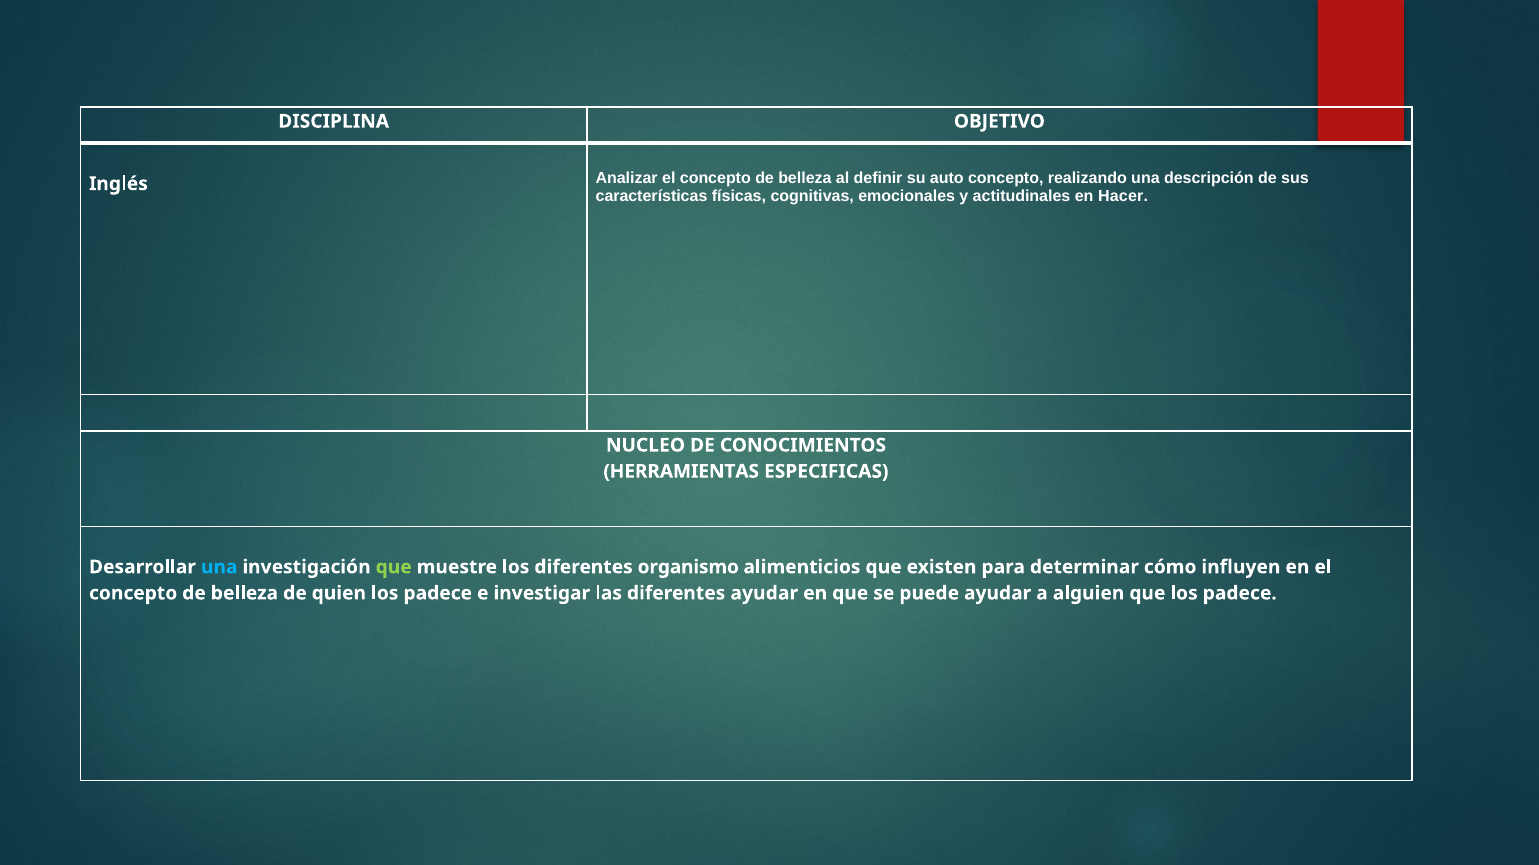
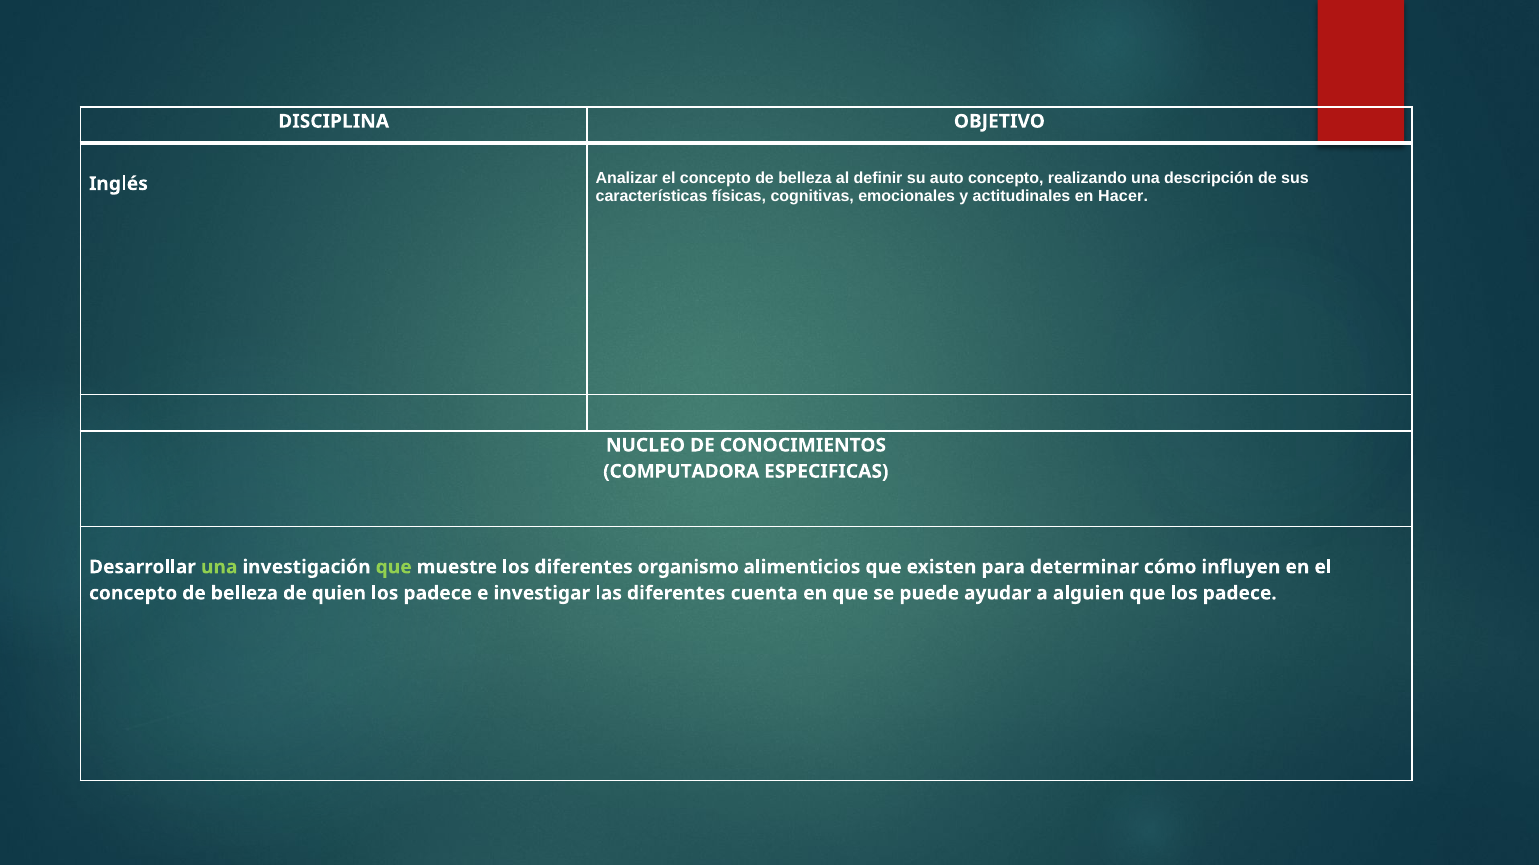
HERRAMIENTAS: HERRAMIENTAS -> COMPUTADORA
una at (219, 567) colour: light blue -> light green
diferentes ayudar: ayudar -> cuenta
